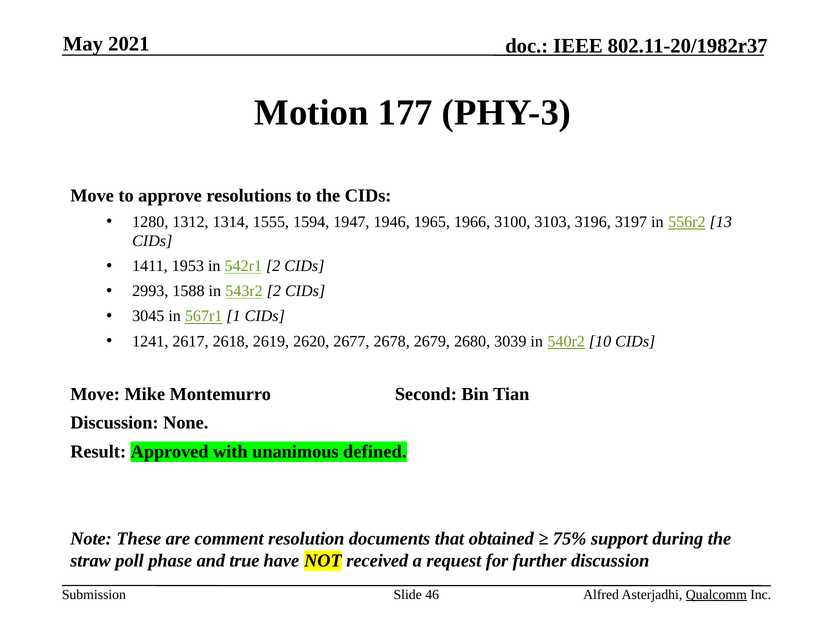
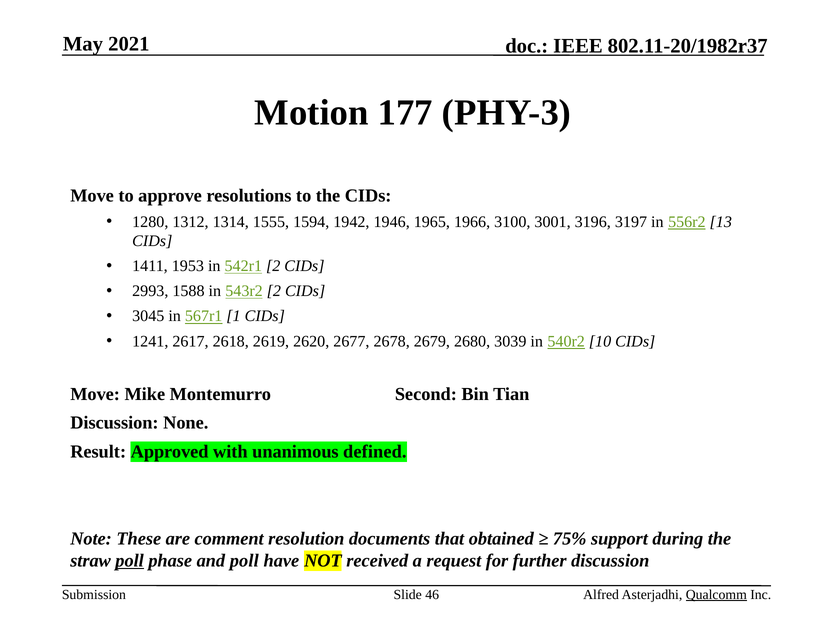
1947: 1947 -> 1942
3103: 3103 -> 3001
poll at (130, 560) underline: none -> present
and true: true -> poll
